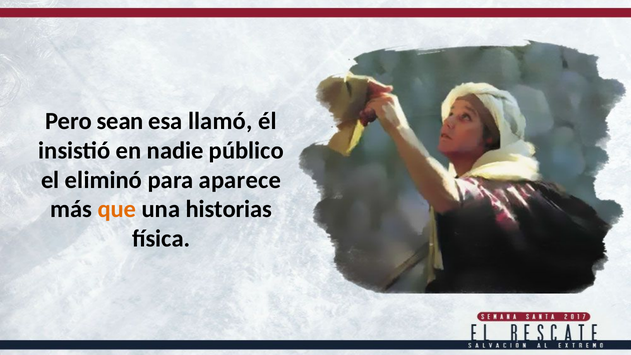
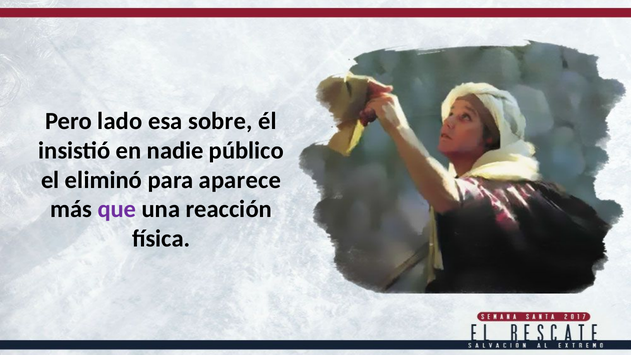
sean: sean -> lado
llamó: llamó -> sobre
que colour: orange -> purple
historias: historias -> reacción
